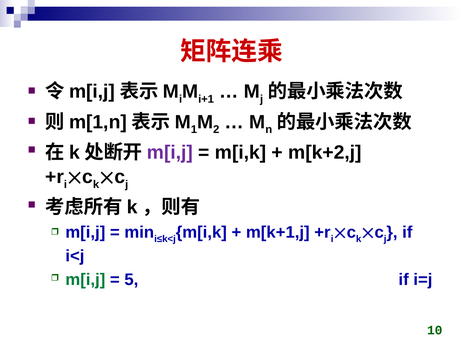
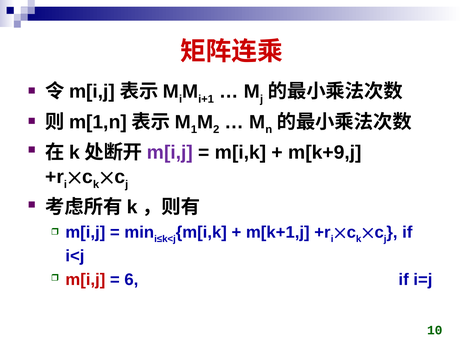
m[k+2,j: m[k+2,j -> m[k+9,j
m[i,j at (85, 280) colour: green -> red
5: 5 -> 6
